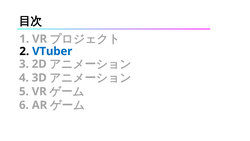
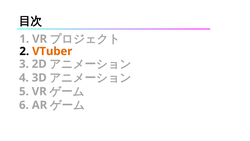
VTuber colour: blue -> orange
